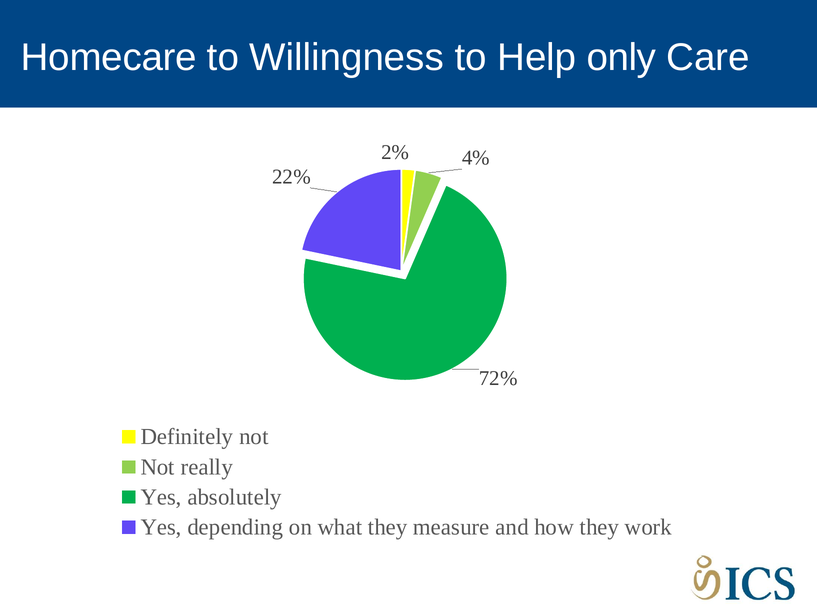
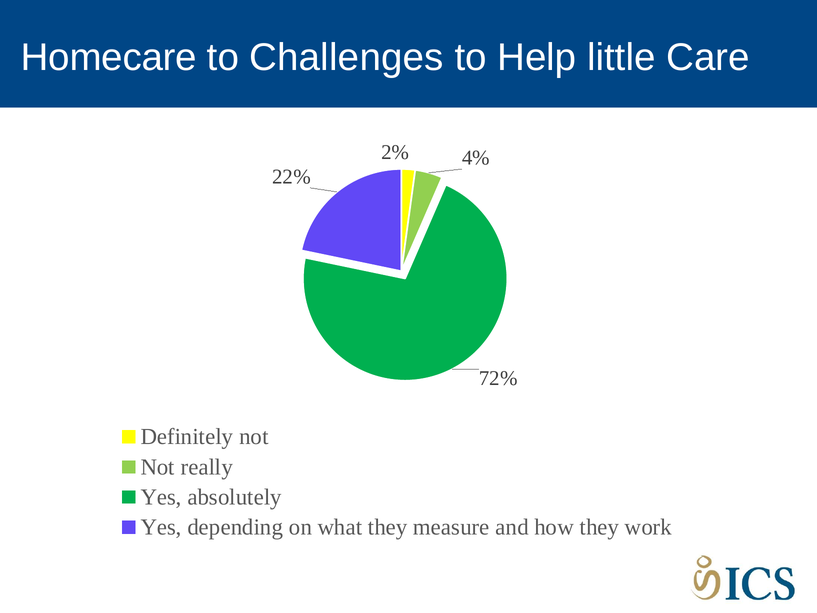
Willingness: Willingness -> Challenges
only: only -> little
